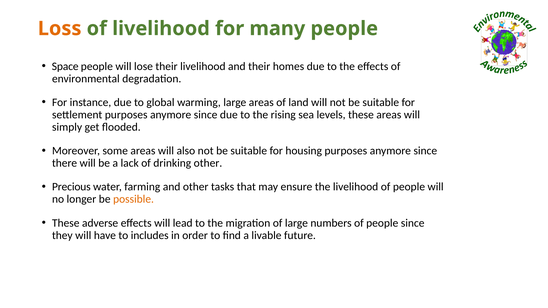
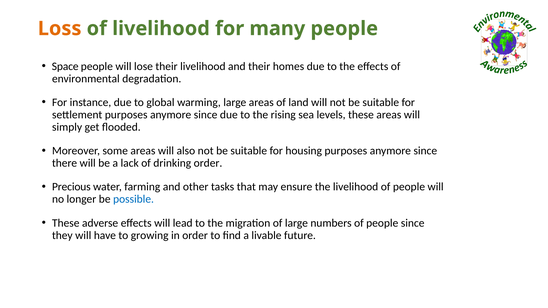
drinking other: other -> order
possible colour: orange -> blue
includes: includes -> growing
